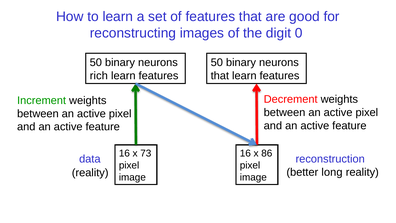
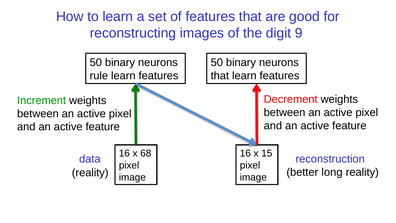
0: 0 -> 9
rich: rich -> rule
73: 73 -> 68
86: 86 -> 15
